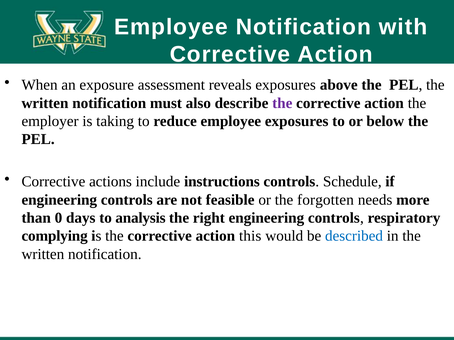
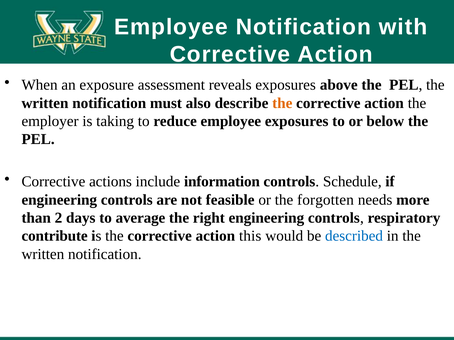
the at (282, 103) colour: purple -> orange
instructions: instructions -> information
0: 0 -> 2
analysis: analysis -> average
complying: complying -> contribute
